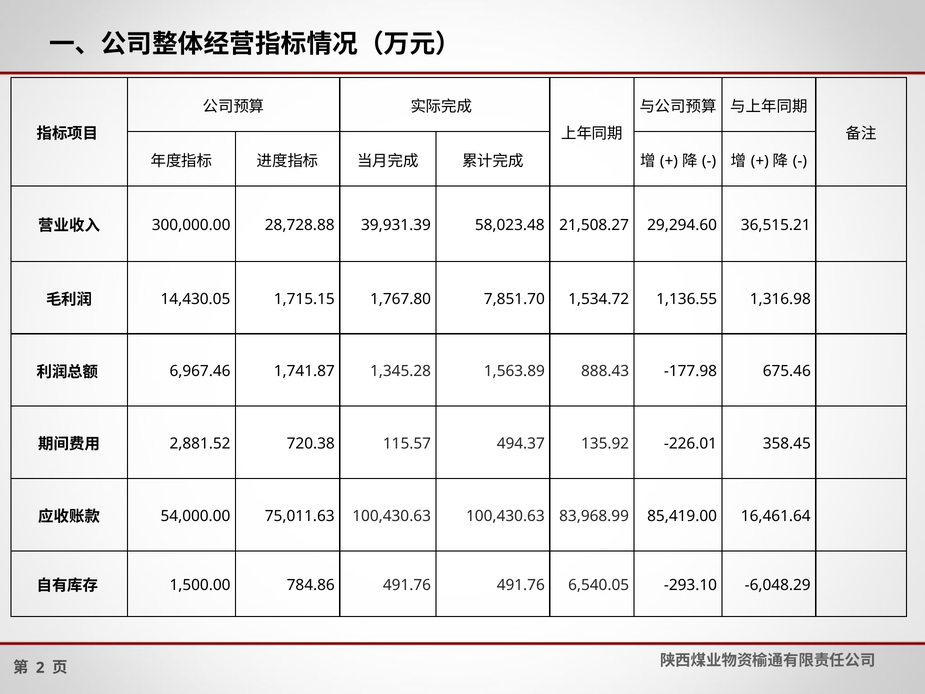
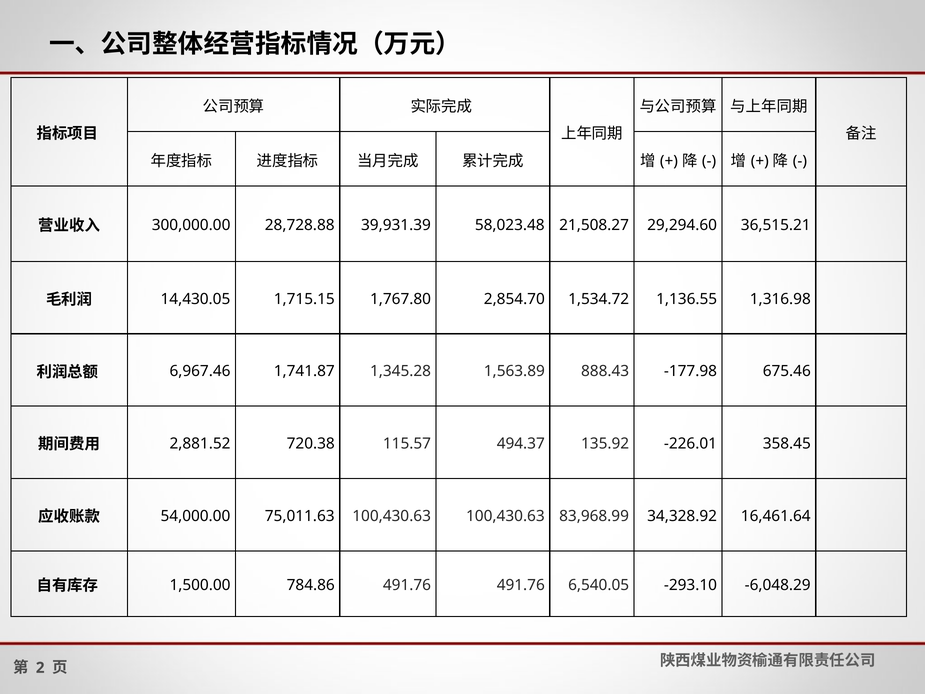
7,851.70: 7,851.70 -> 2,854.70
85,419.00: 85,419.00 -> 34,328.92
